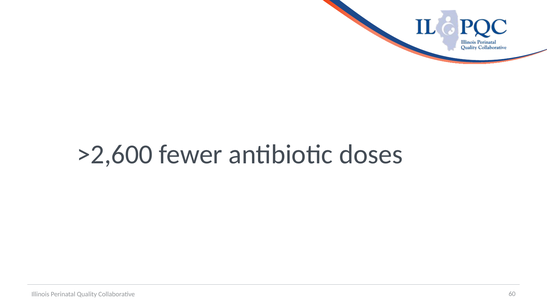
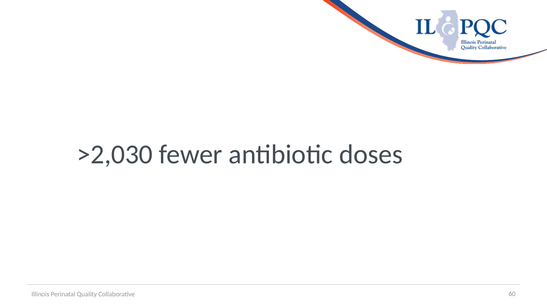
>2,600: >2,600 -> >2,030
